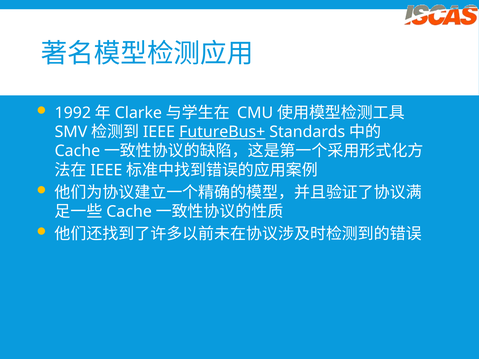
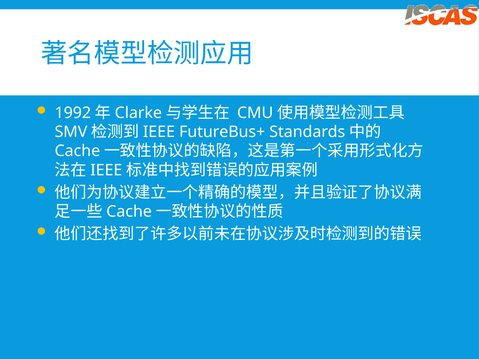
FutureBus+ underline: present -> none
